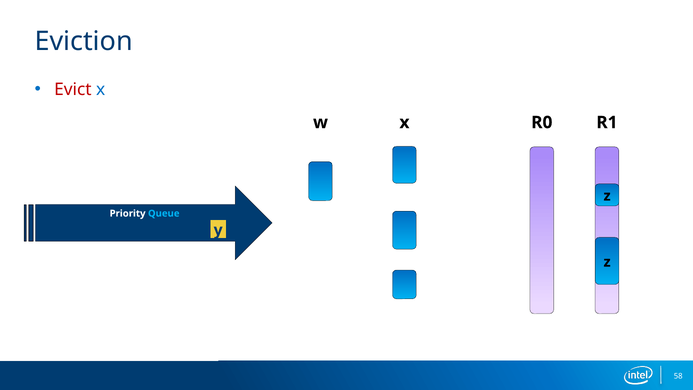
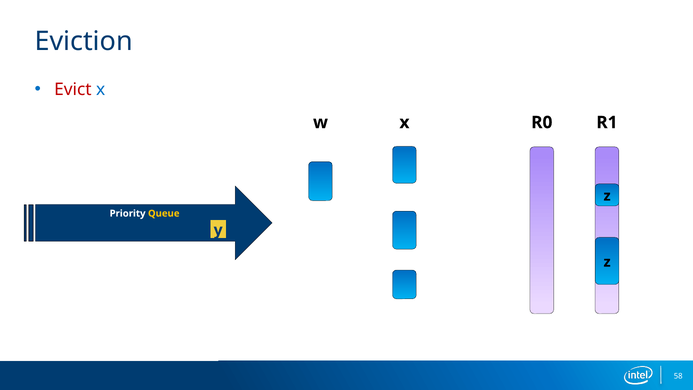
Queue colour: light blue -> yellow
